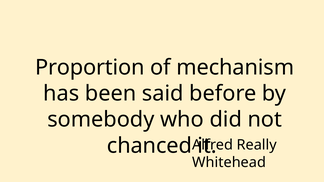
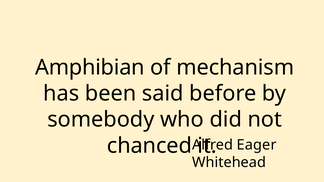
Proportion: Proportion -> Amphibian
Really: Really -> Eager
